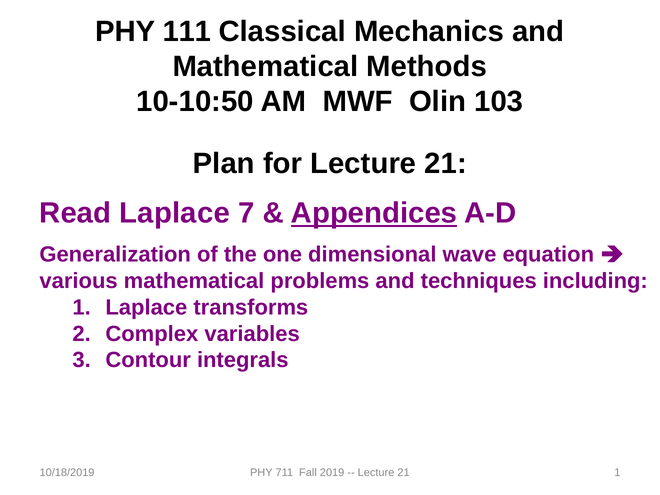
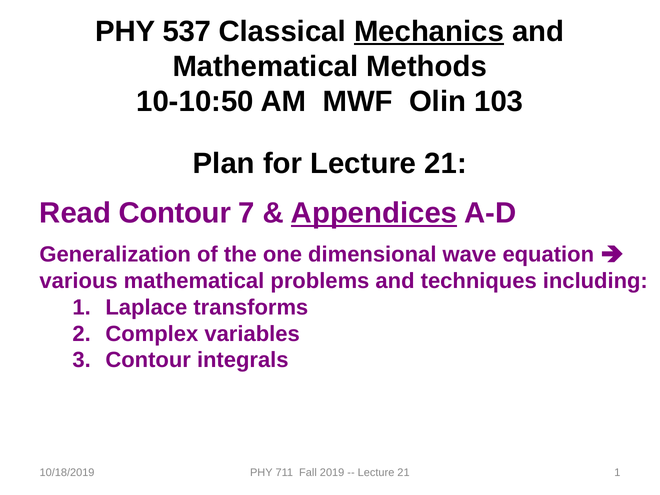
111: 111 -> 537
Mechanics underline: none -> present
Read Laplace: Laplace -> Contour
